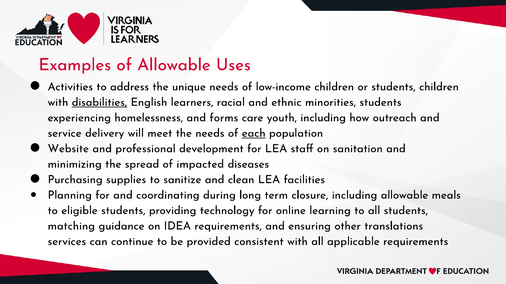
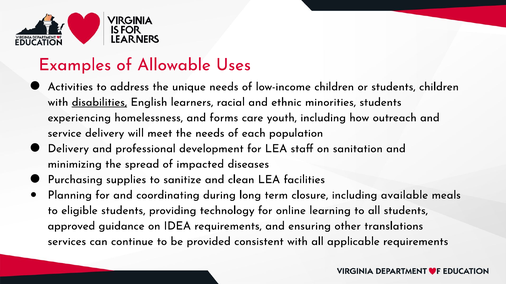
each underline: present -> none
Website at (68, 149): Website -> Delivery
including allowable: allowable -> available
matching: matching -> approved
